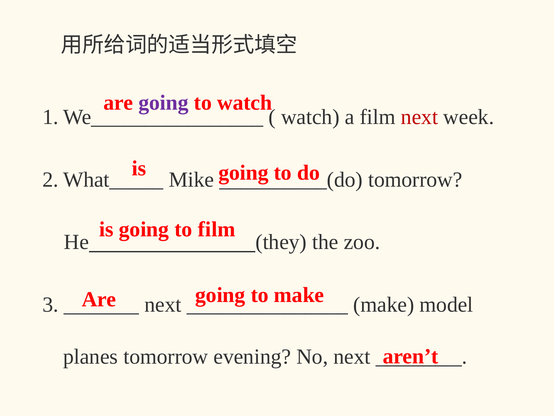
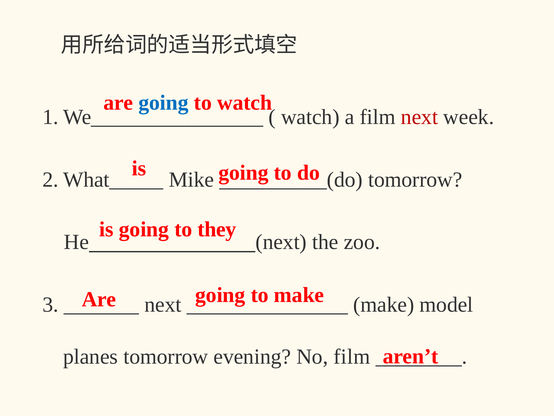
going at (163, 103) colour: purple -> blue
to film: film -> they
He they: they -> next
No next: next -> film
